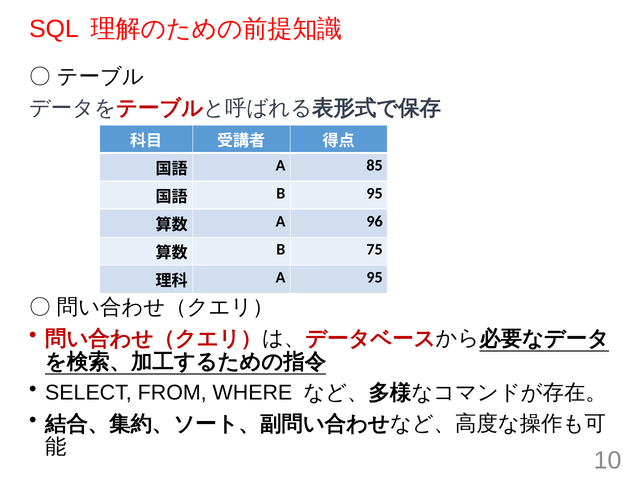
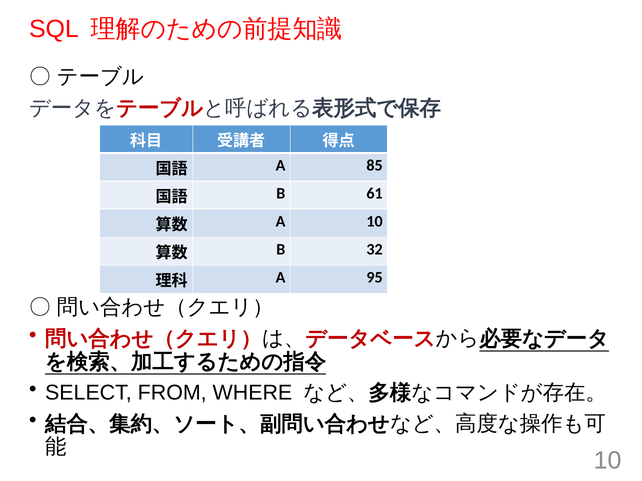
B 95: 95 -> 61
A 96: 96 -> 10
75: 75 -> 32
